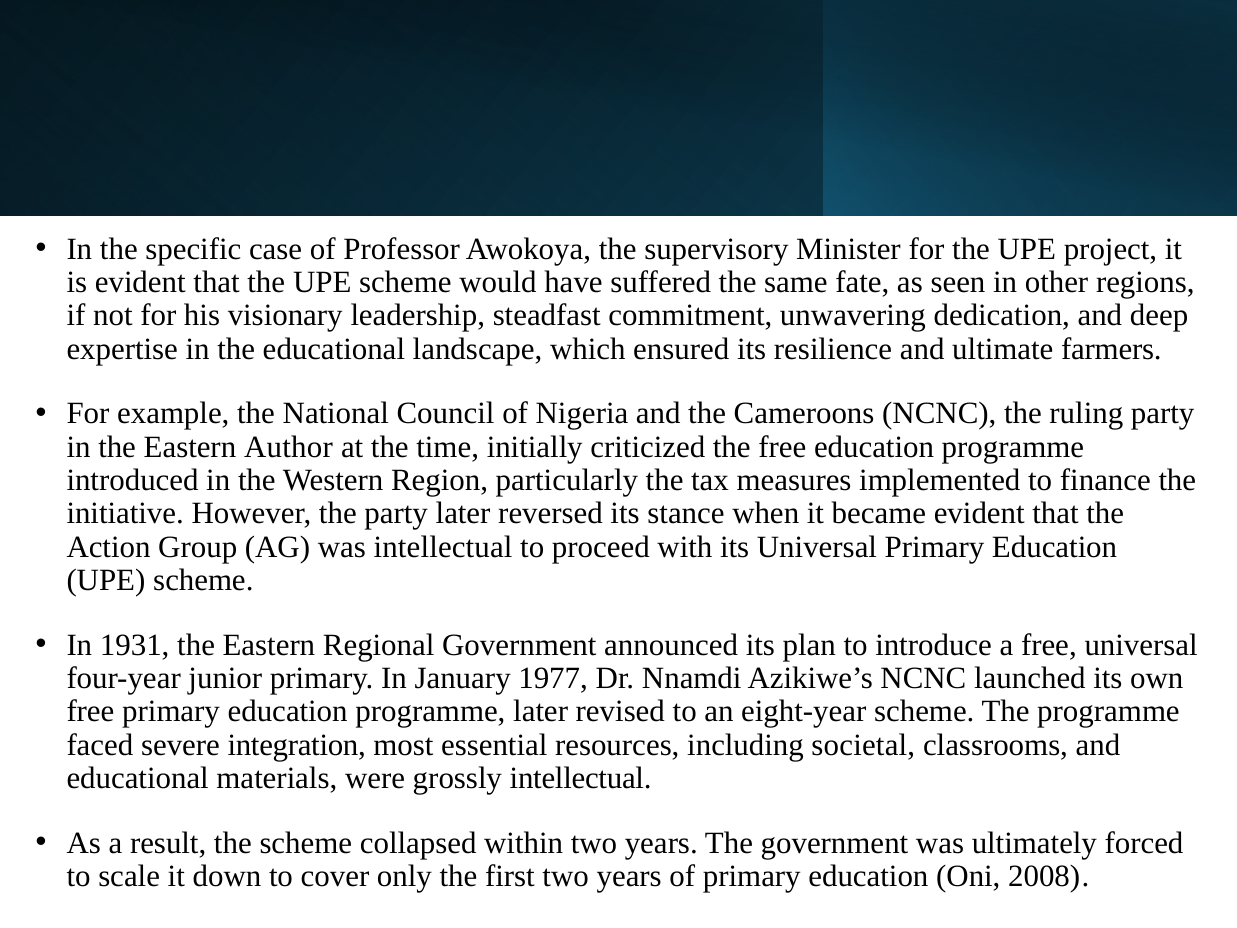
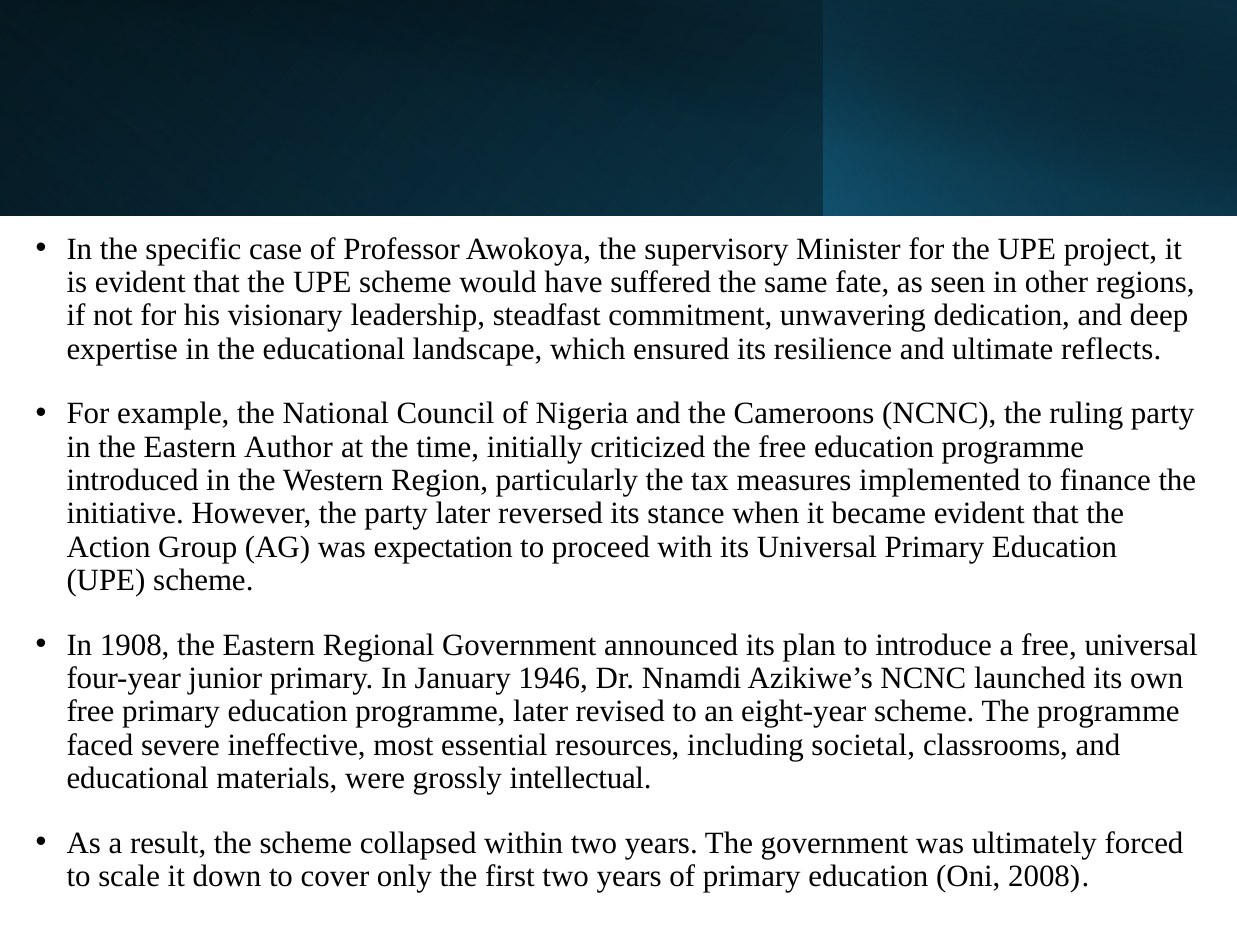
farmers: farmers -> reflects
was intellectual: intellectual -> expectation
1931: 1931 -> 1908
1977: 1977 -> 1946
integration: integration -> ineffective
